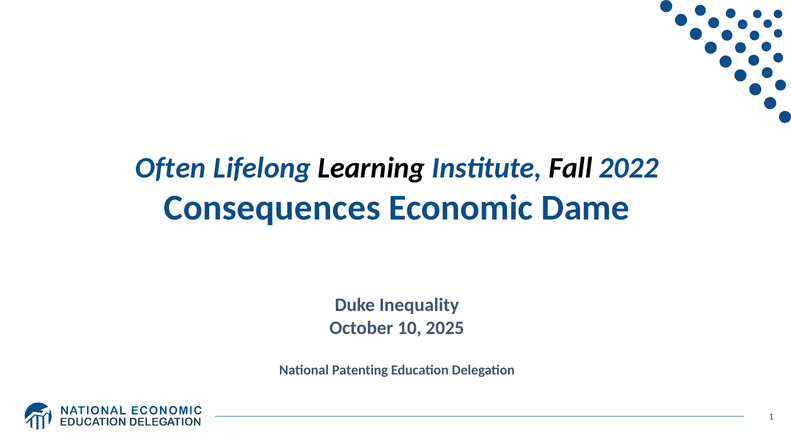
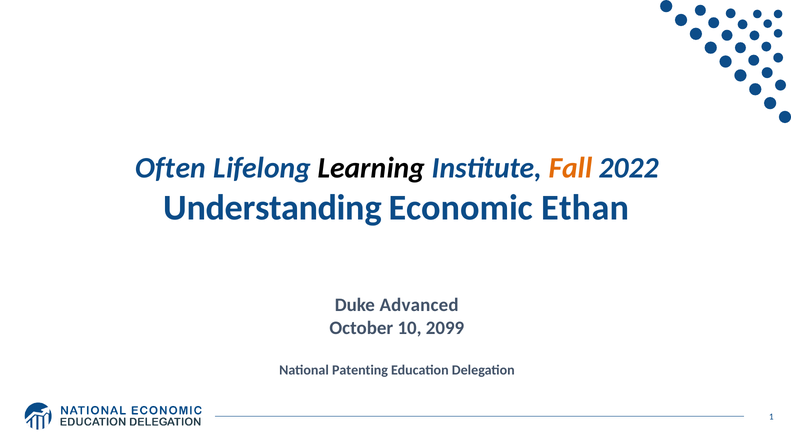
Fall colour: black -> orange
Consequences: Consequences -> Understanding
Dame: Dame -> Ethan
Inequality: Inequality -> Advanced
2025: 2025 -> 2099
